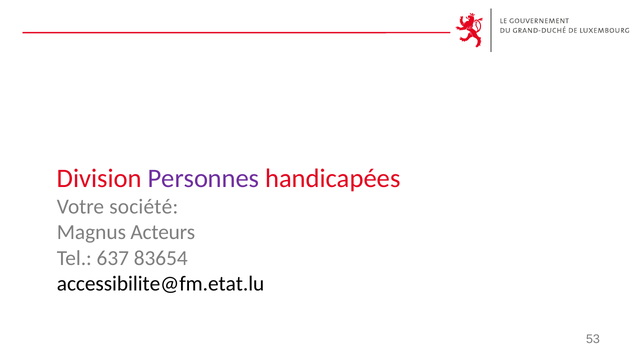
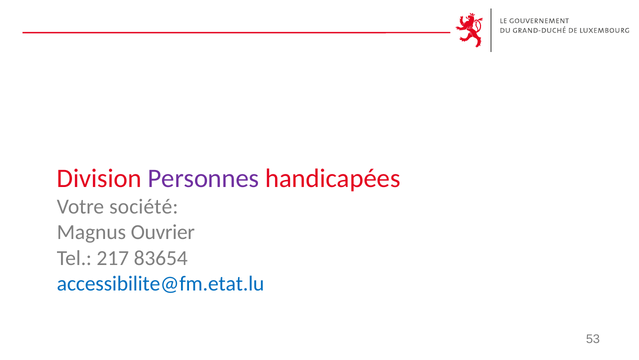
Acteurs: Acteurs -> Ouvrier
637: 637 -> 217
accessibilite@fm.etat.lu colour: black -> blue
